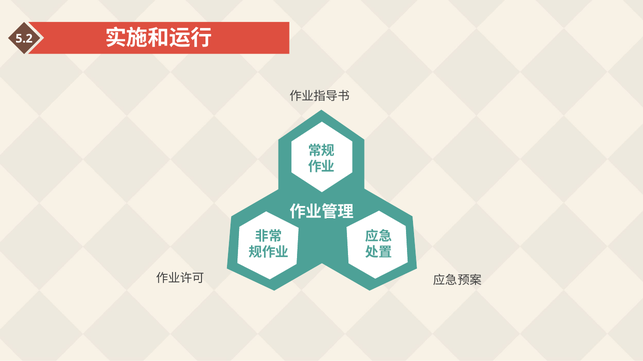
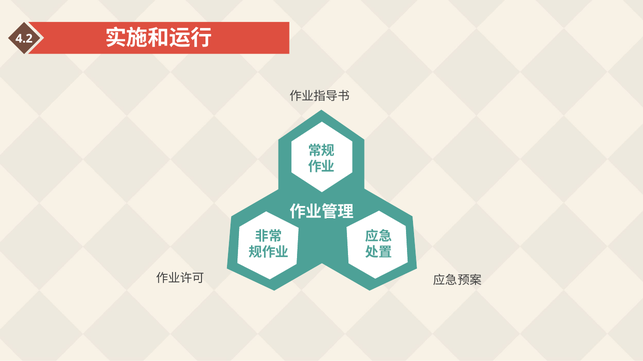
5.2: 5.2 -> 4.2
